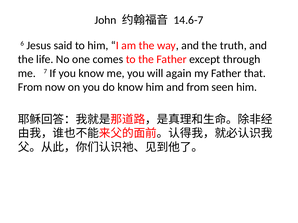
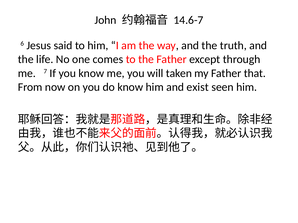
again: again -> taken
and from: from -> exist
